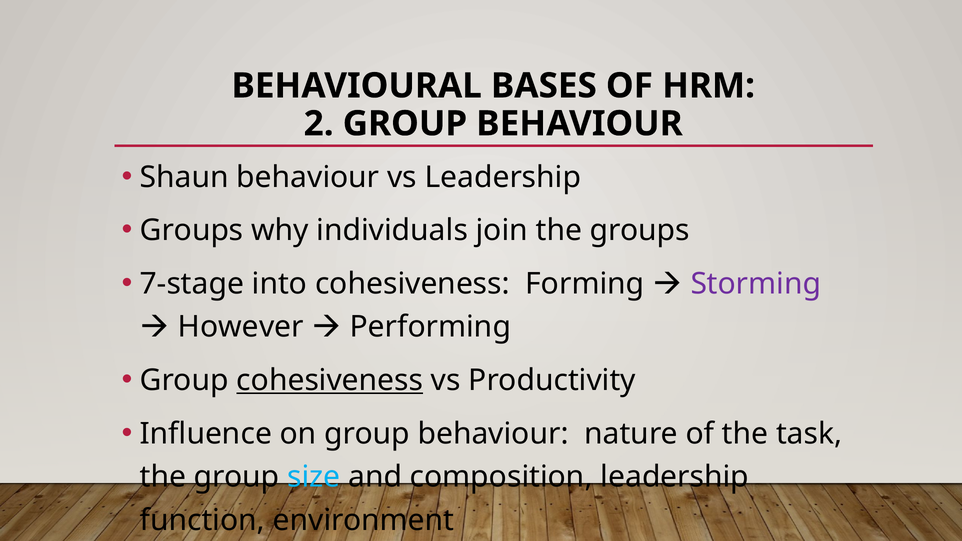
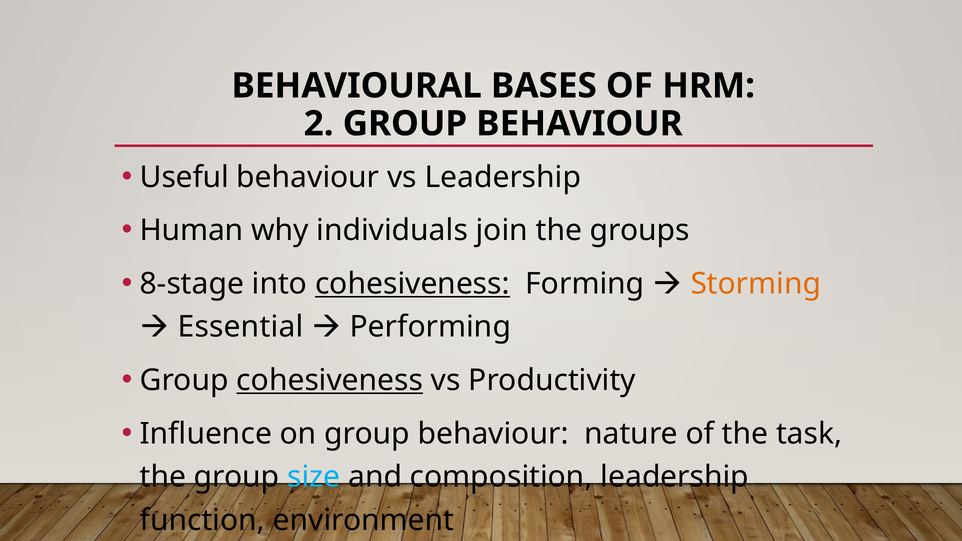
Shaun: Shaun -> Useful
Groups at (192, 231): Groups -> Human
7-stage: 7-stage -> 8-stage
cohesiveness at (412, 284) underline: none -> present
Storming colour: purple -> orange
However: However -> Essential
